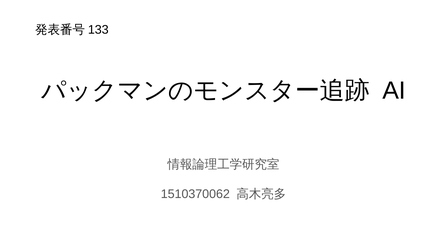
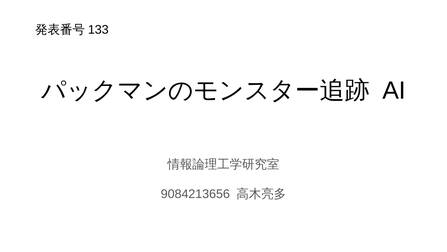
1510370062: 1510370062 -> 9084213656
